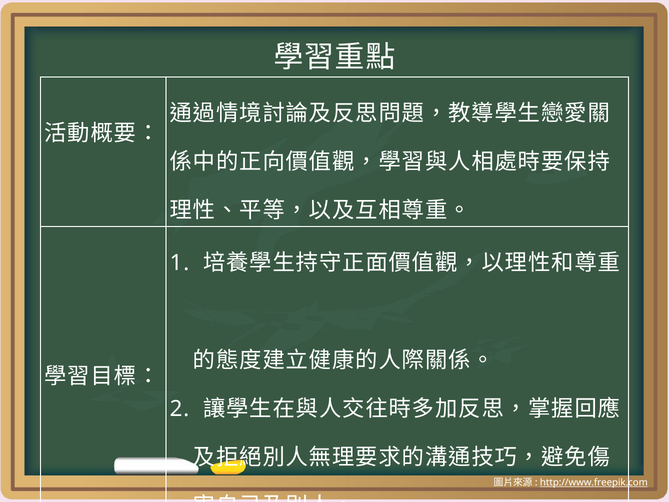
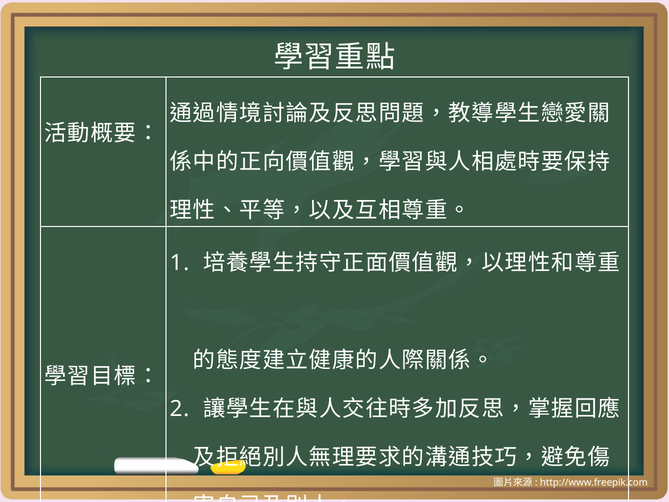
http://www.freepik.com underline: present -> none
